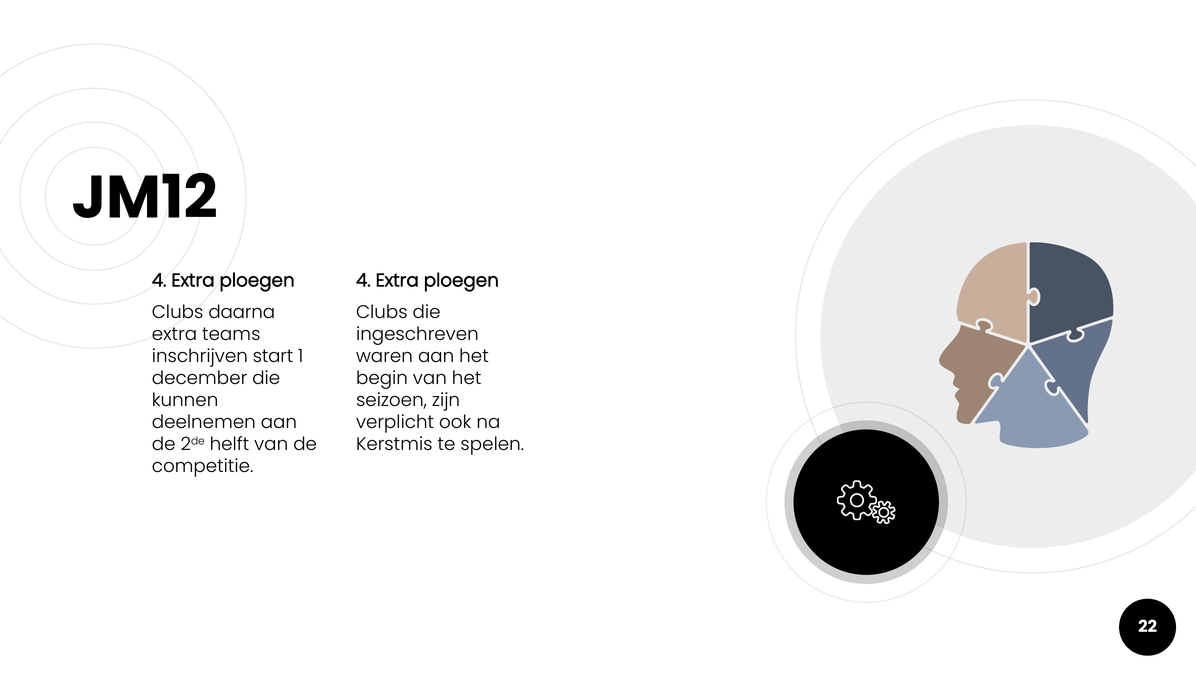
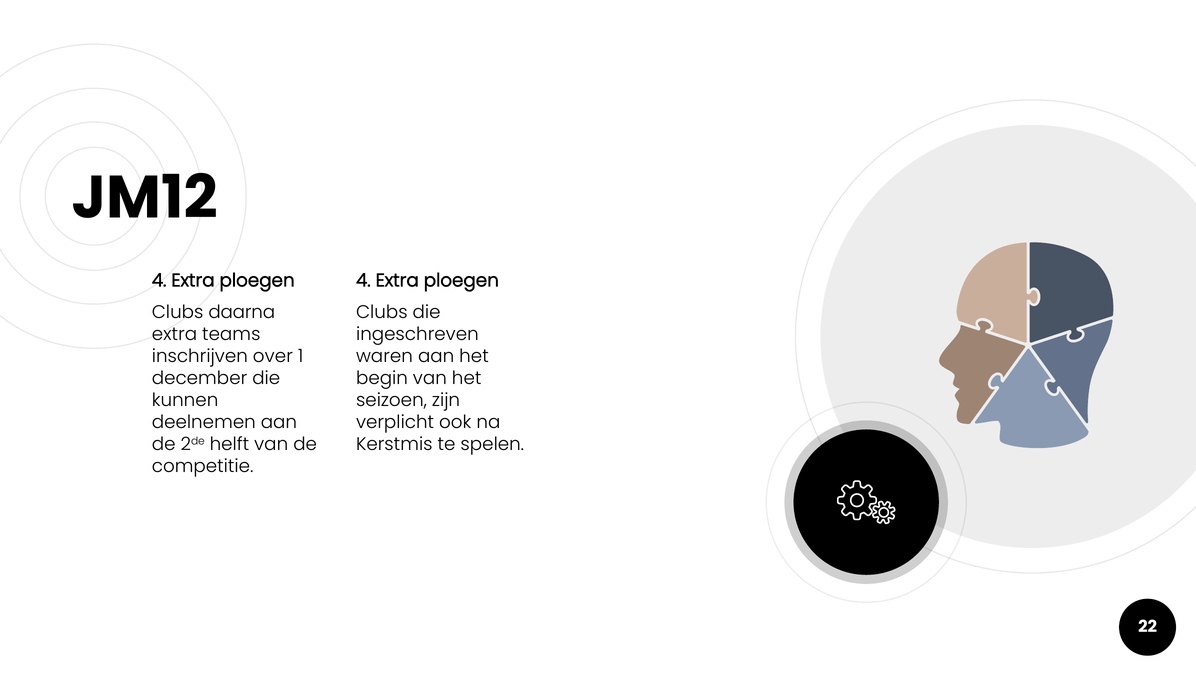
start: start -> over
